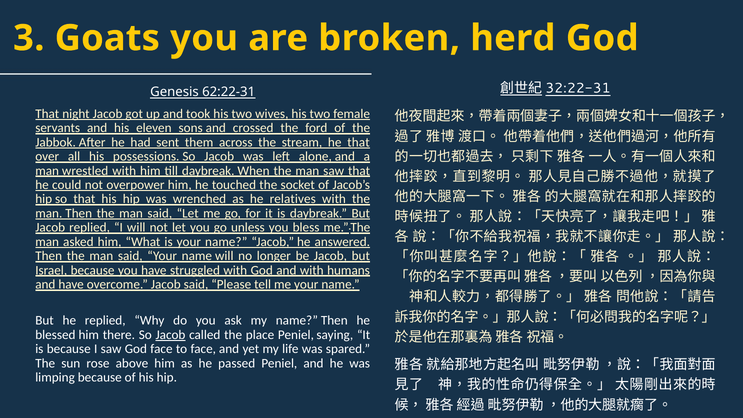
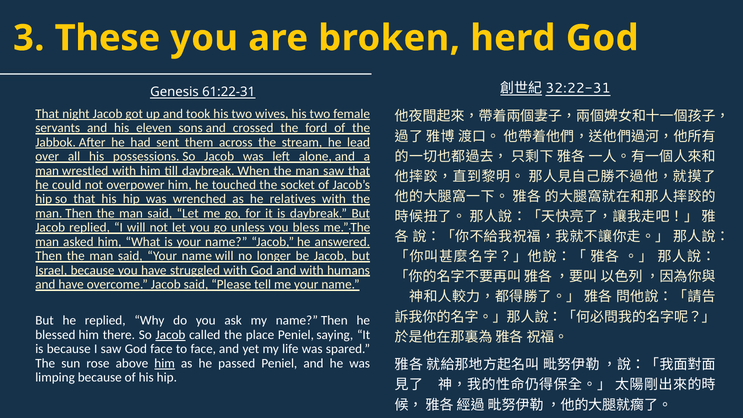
Goats: Goats -> These
62:22-31: 62:22-31 -> 61:22-31
he that: that -> lead
him at (165, 363) underline: none -> present
